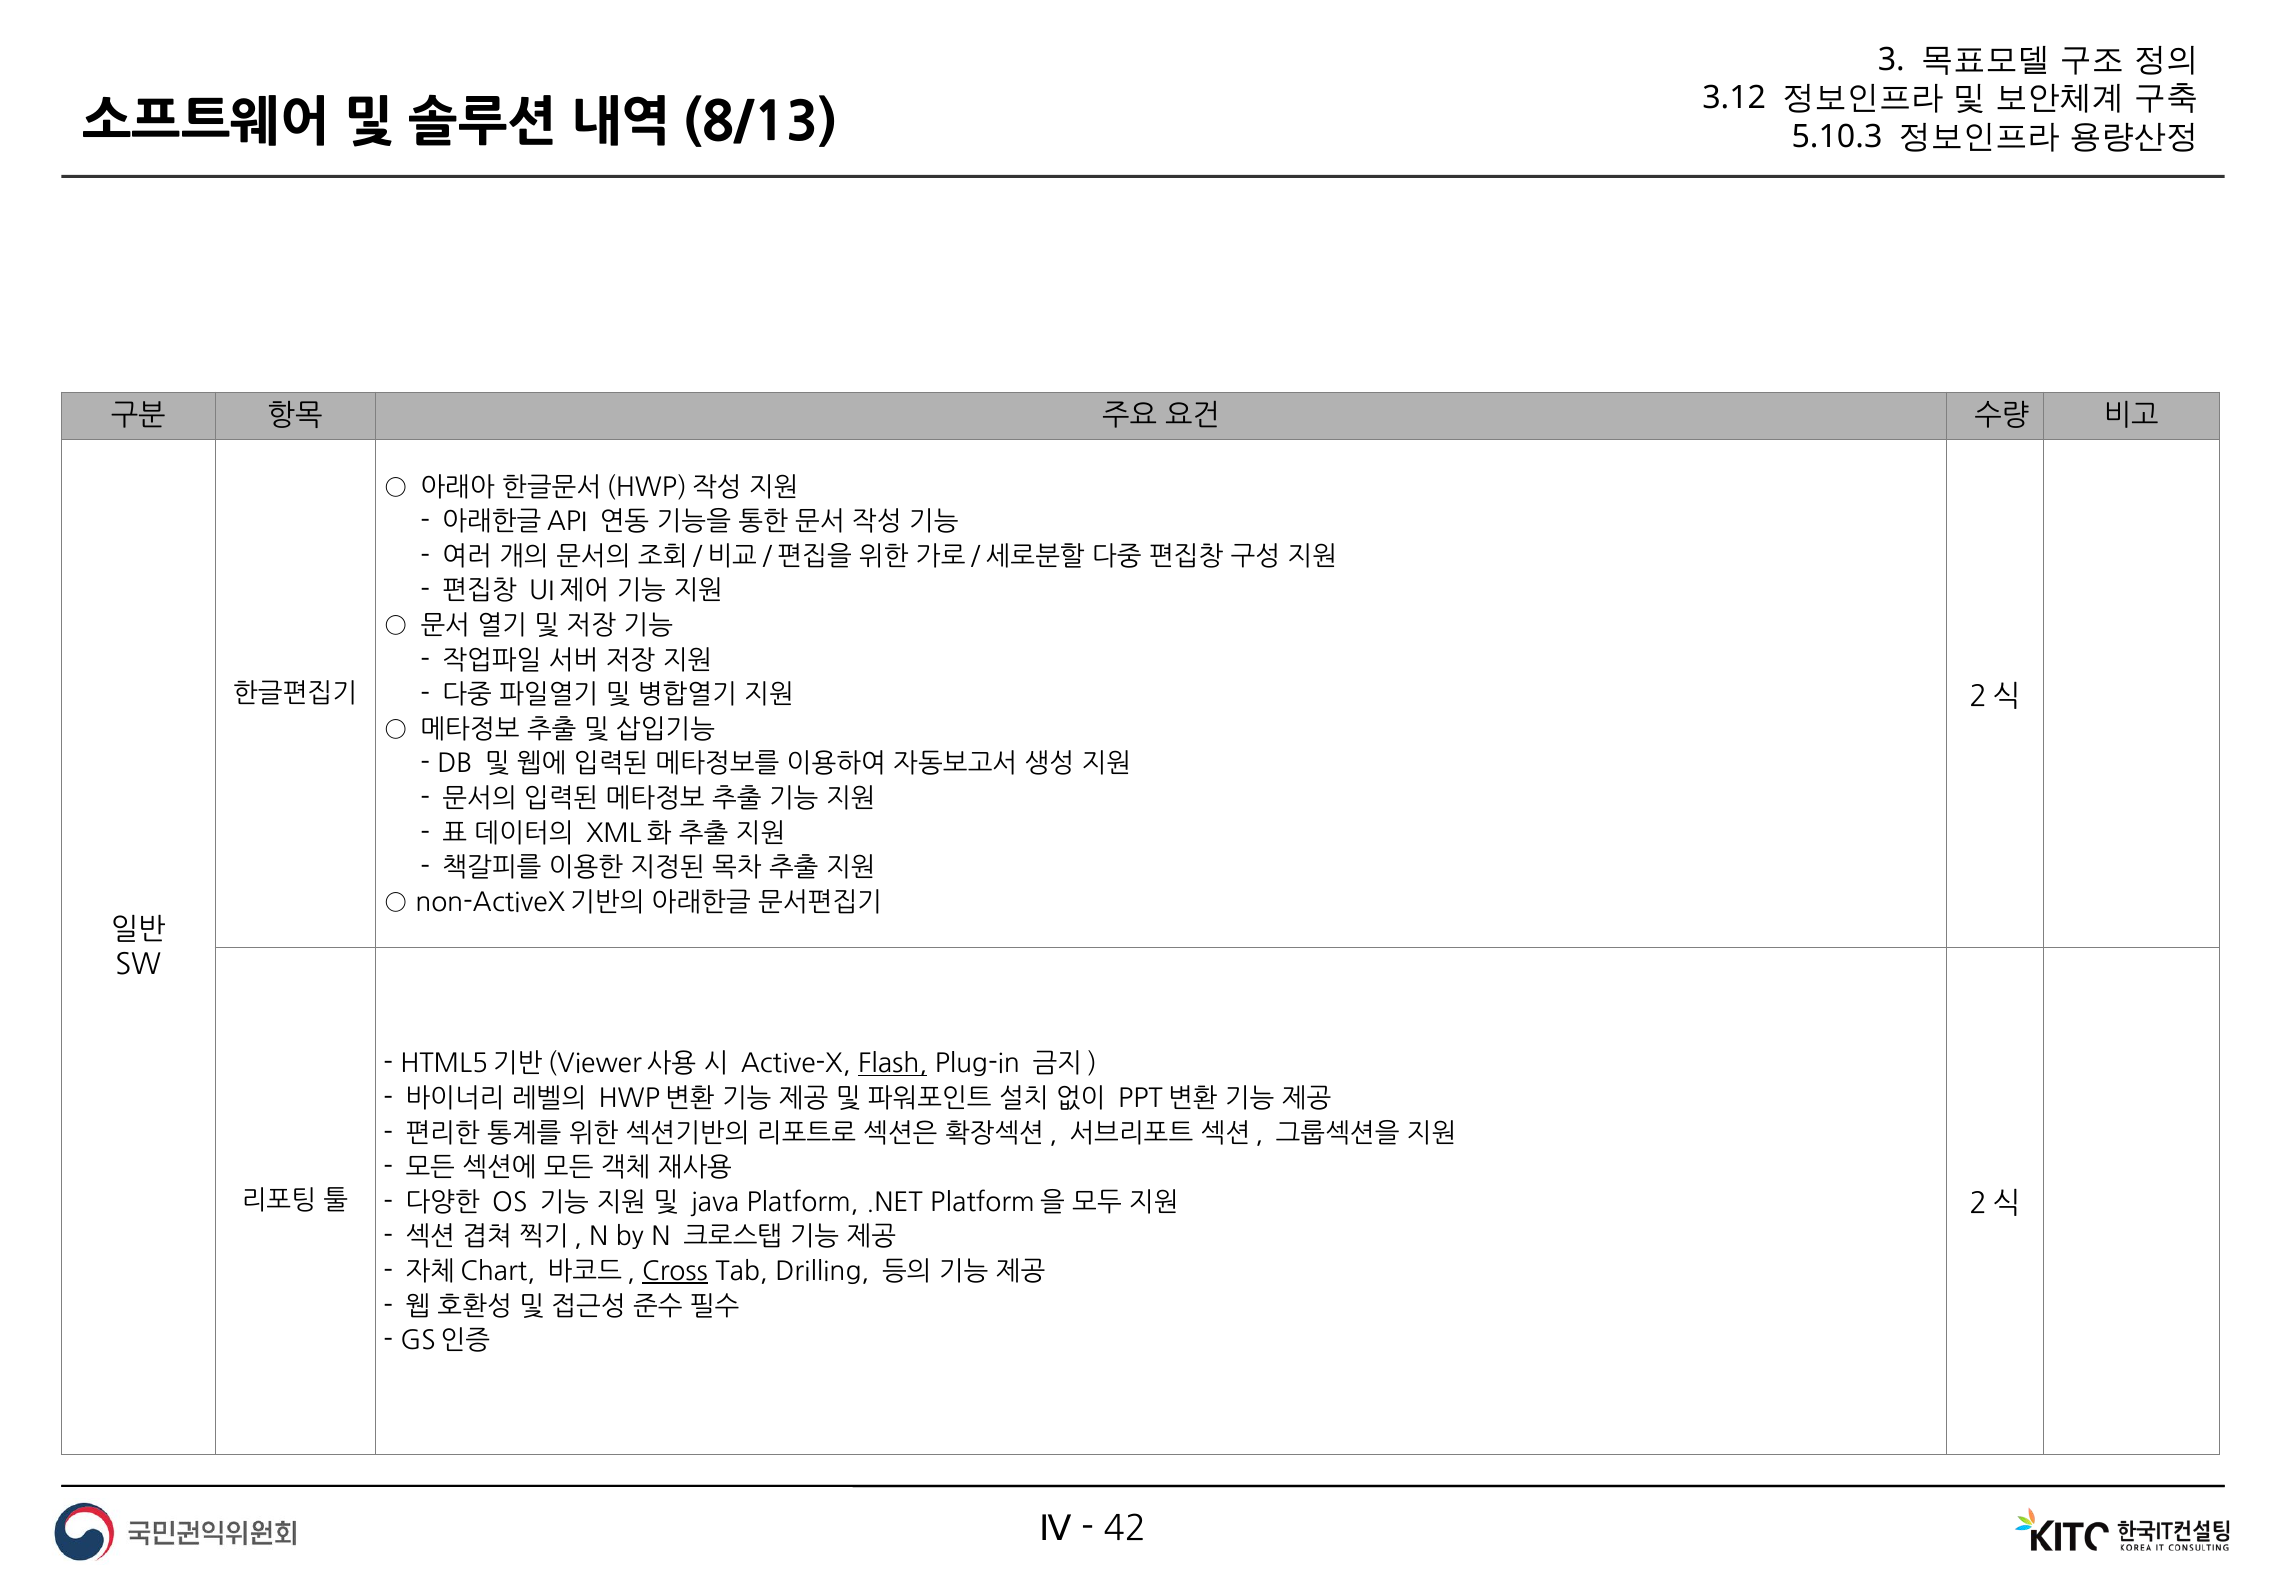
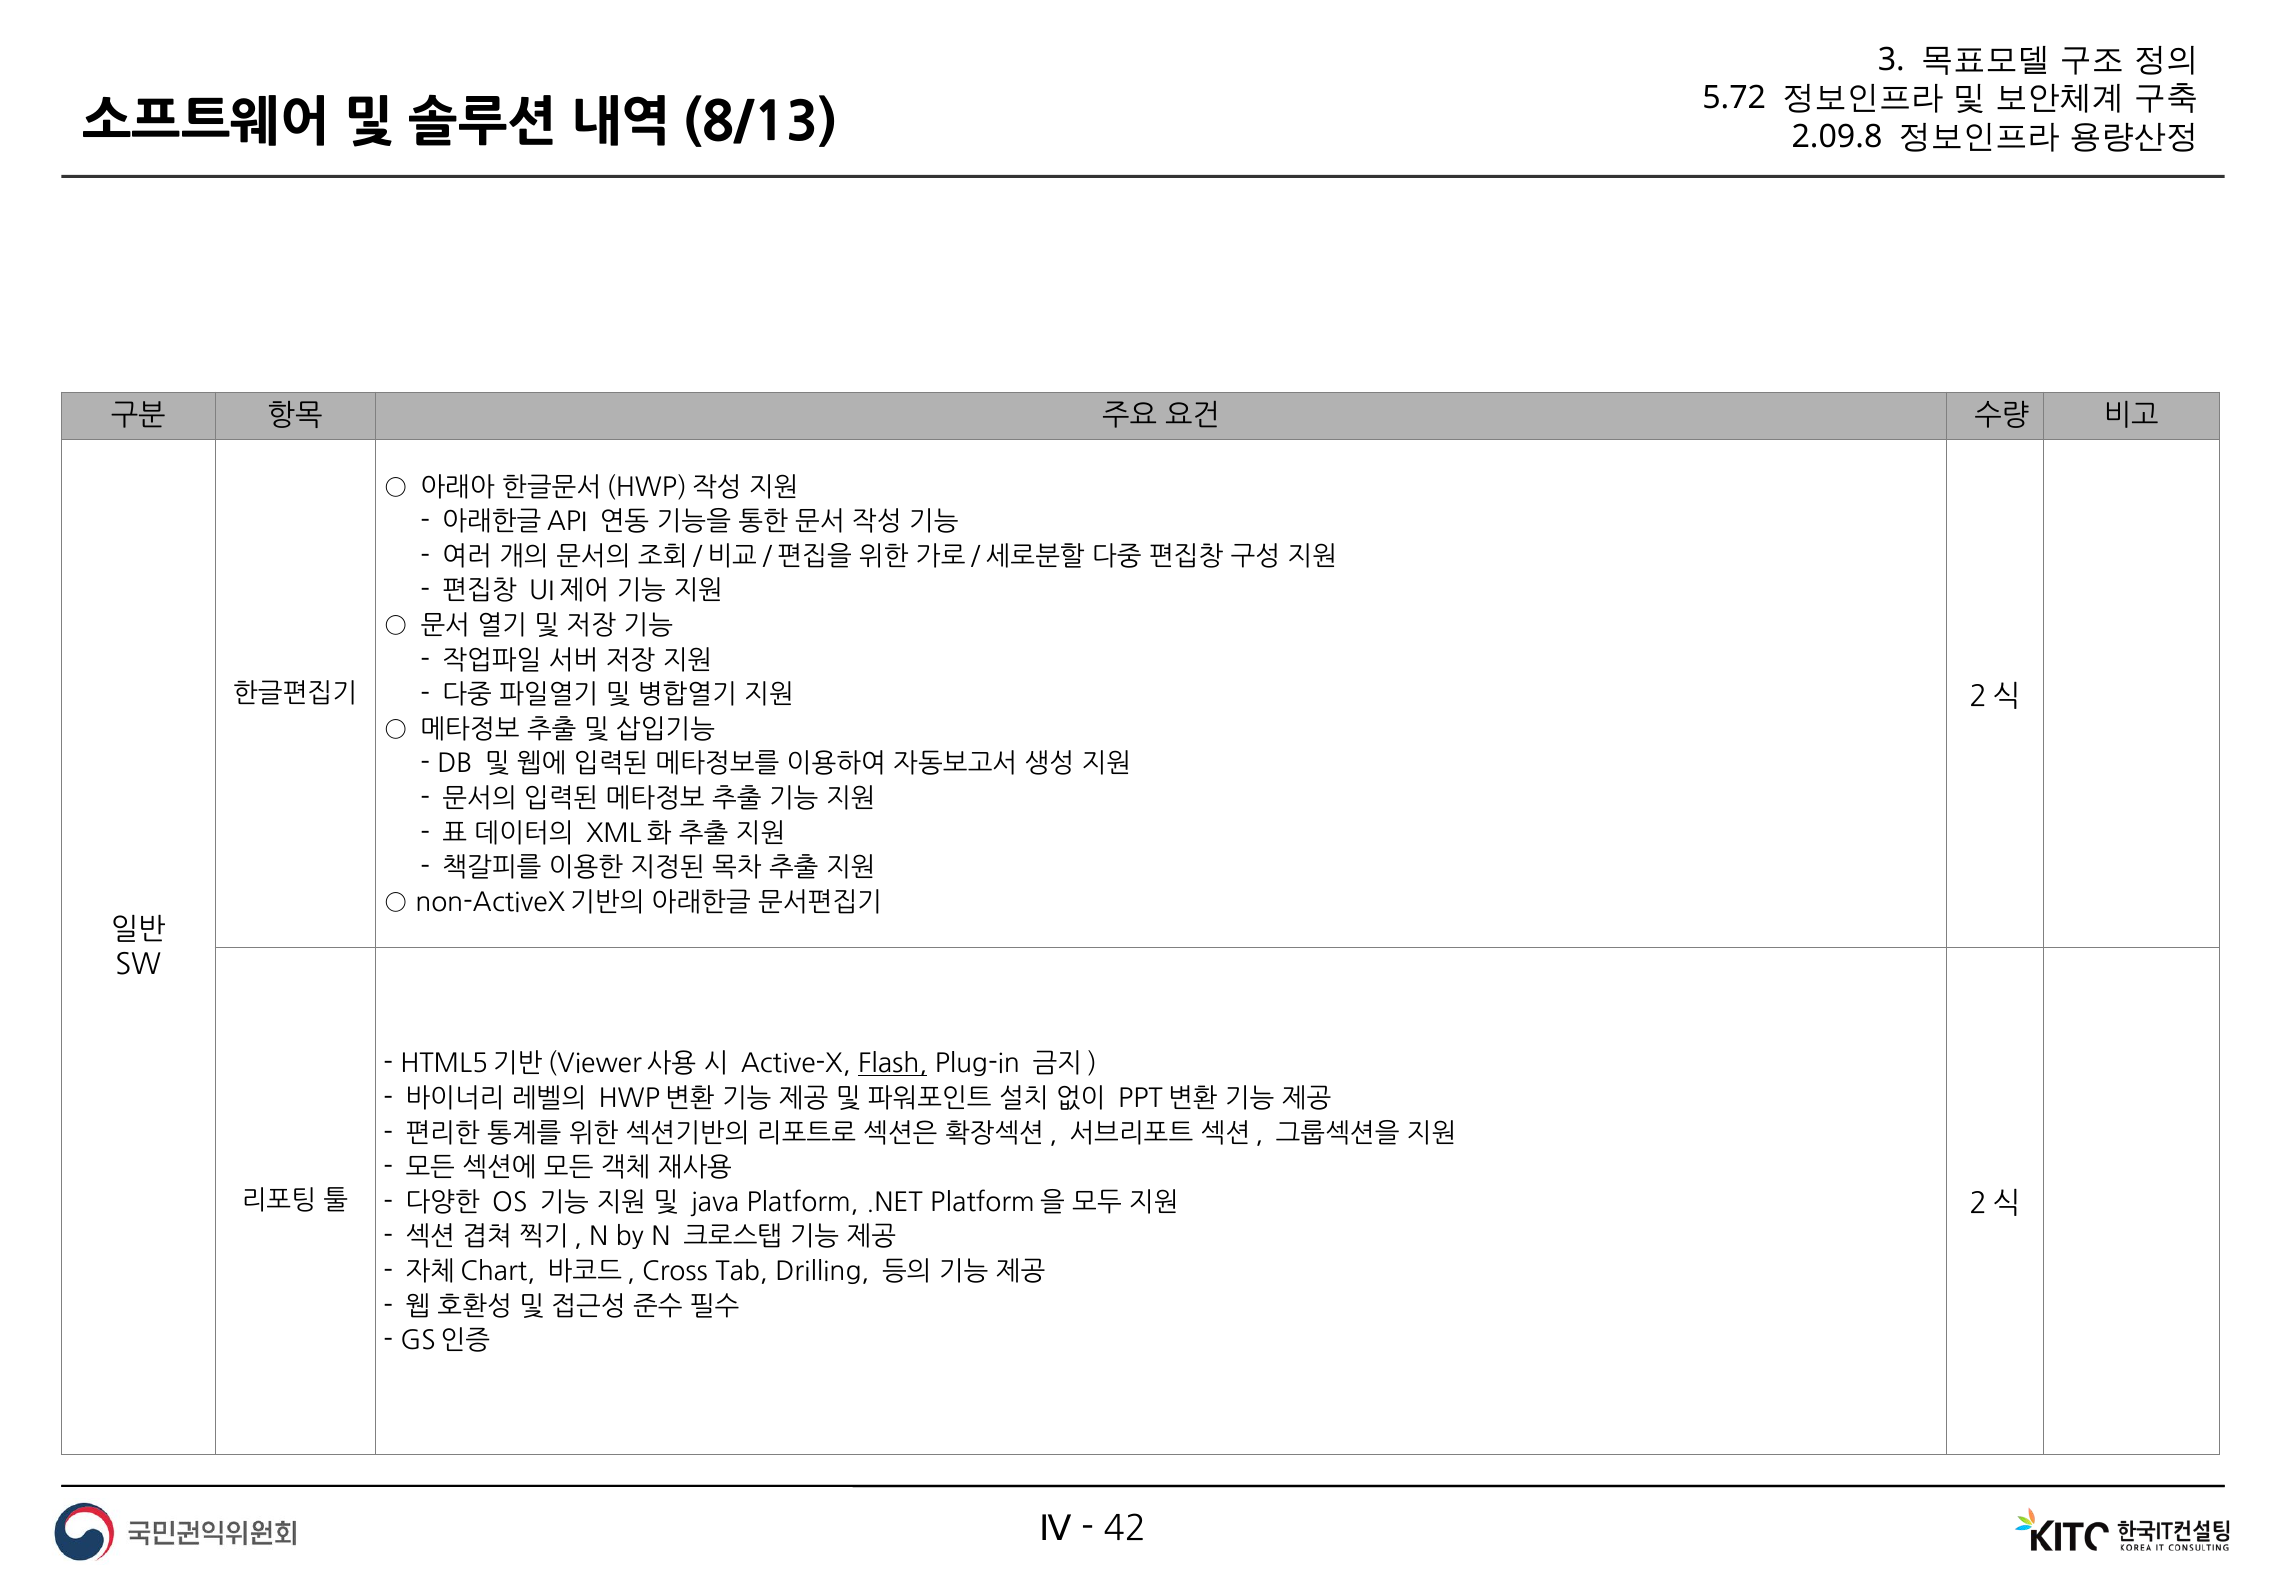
3.12: 3.12 -> 5.72
5.10.3: 5.10.3 -> 2.09.8
Cross underline: present -> none
